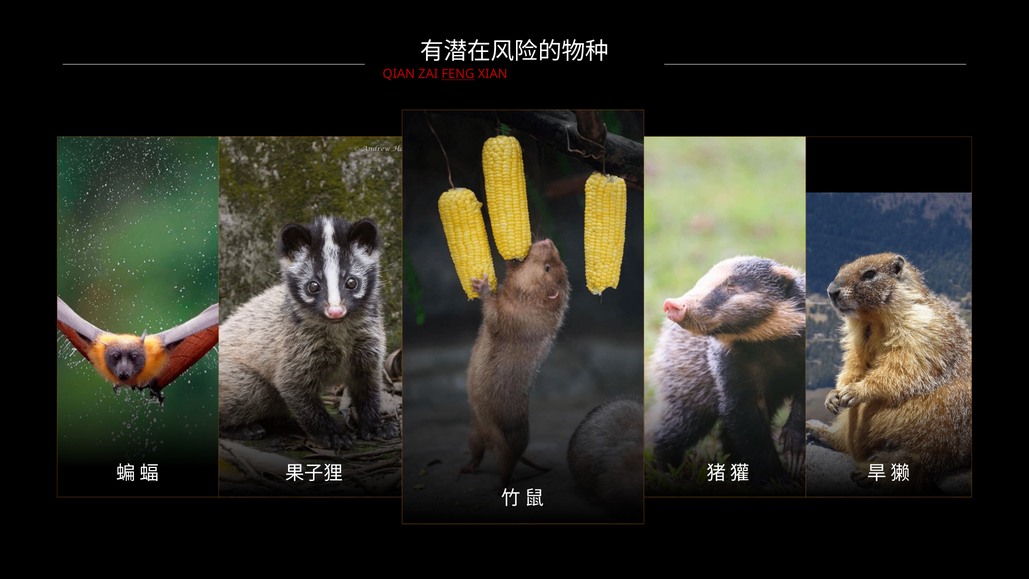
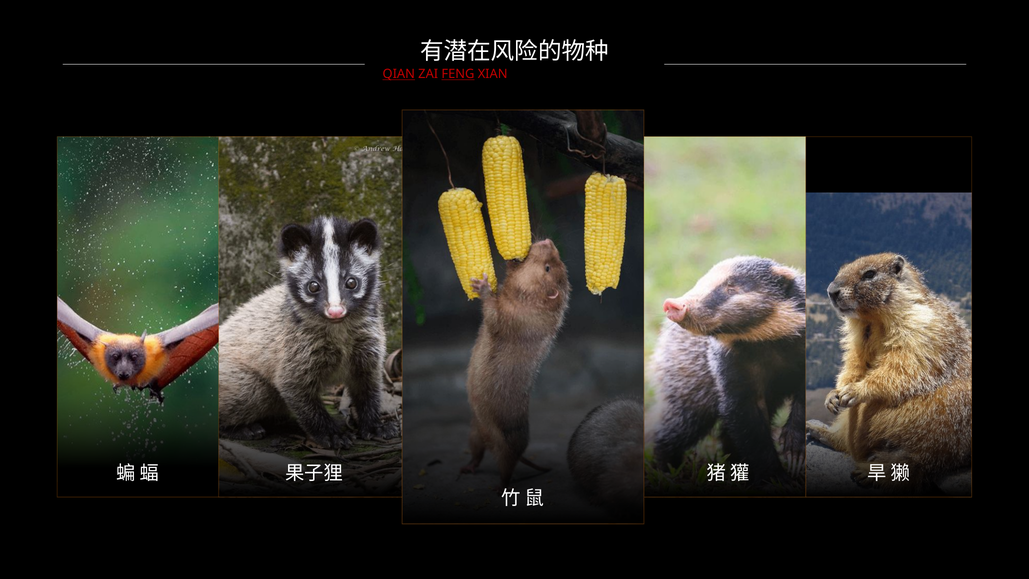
QIAN underline: none -> present
